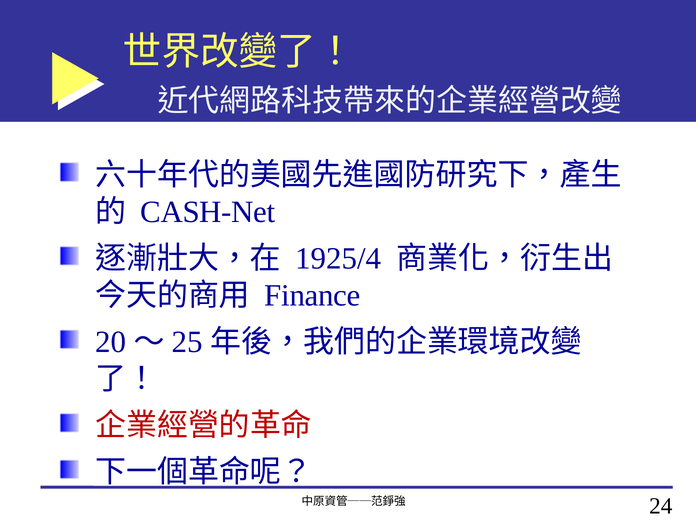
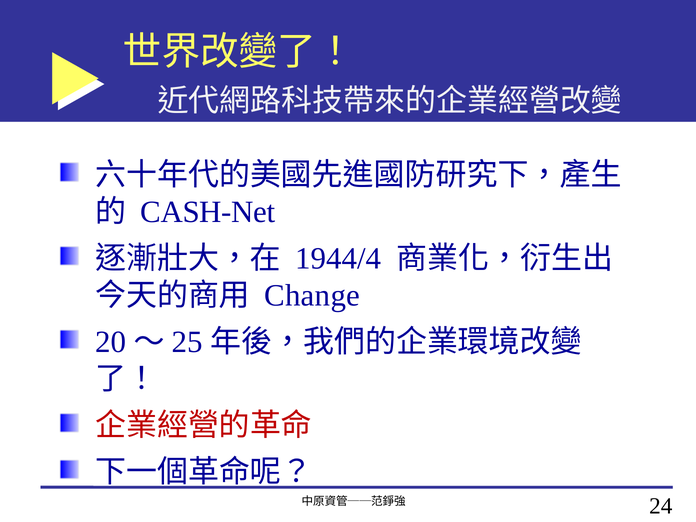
1925/4: 1925/4 -> 1944/4
Finance: Finance -> Change
